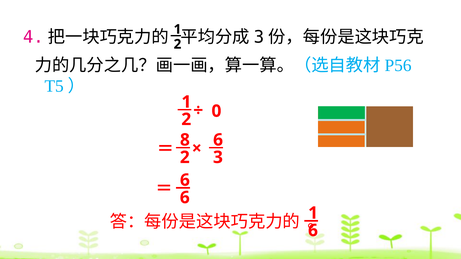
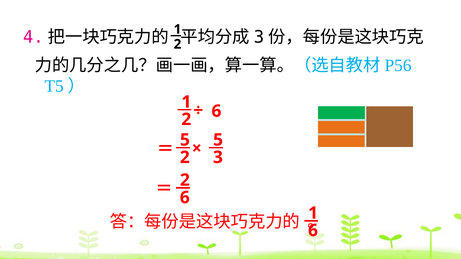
0 at (216, 111): 0 -> 6
8 at (185, 140): 8 -> 5
6 at (218, 140): 6 -> 5
6 at (185, 180): 6 -> 2
